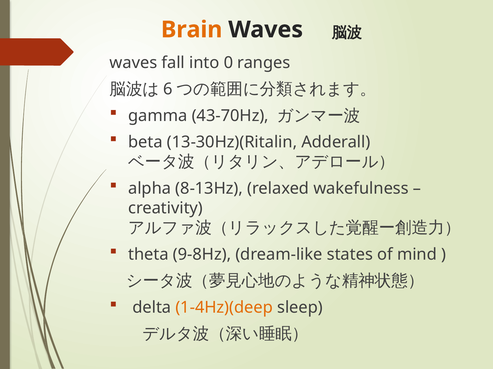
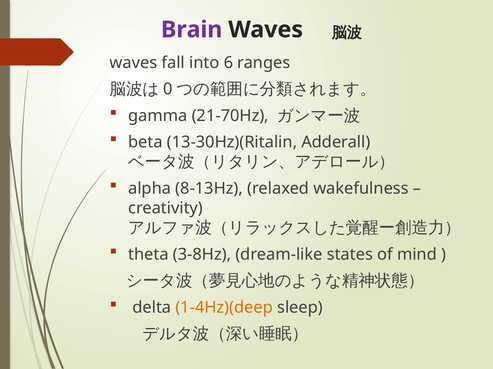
Brain colour: orange -> purple
0: 0 -> 6
6: 6 -> 0
43-70Hz: 43-70Hz -> 21-70Hz
9-8Hz: 9-8Hz -> 3-8Hz
